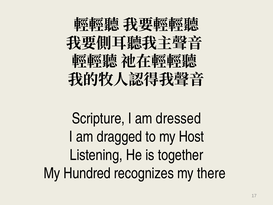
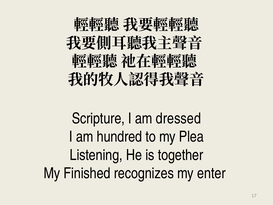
dragged: dragged -> hundred
Host: Host -> Plea
Hundred: Hundred -> Finished
there: there -> enter
